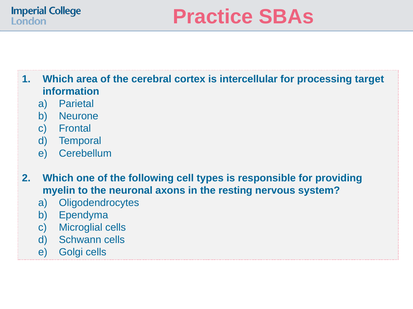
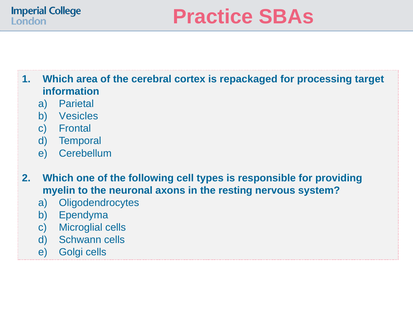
intercellular: intercellular -> repackaged
Neurone: Neurone -> Vesicles
